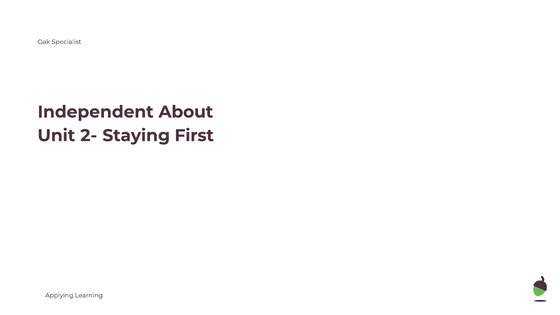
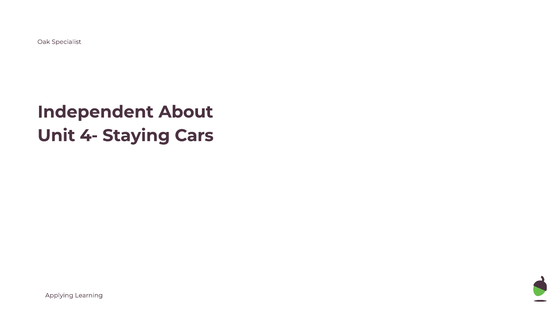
2-: 2- -> 4-
First: First -> Cars
